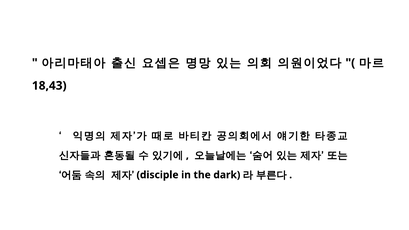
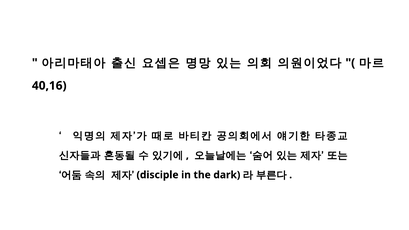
18,43: 18,43 -> 40,16
